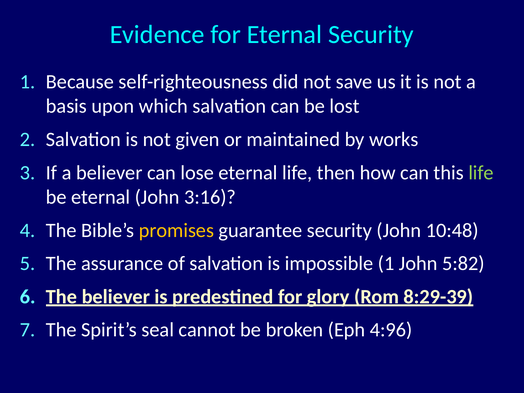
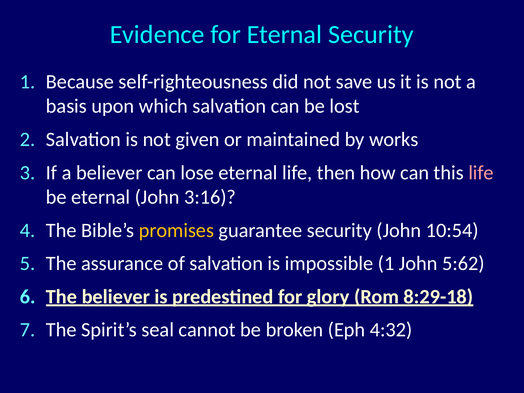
life at (481, 173) colour: light green -> pink
10:48: 10:48 -> 10:54
5:82: 5:82 -> 5:62
8:29-39: 8:29-39 -> 8:29-18
4:96: 4:96 -> 4:32
